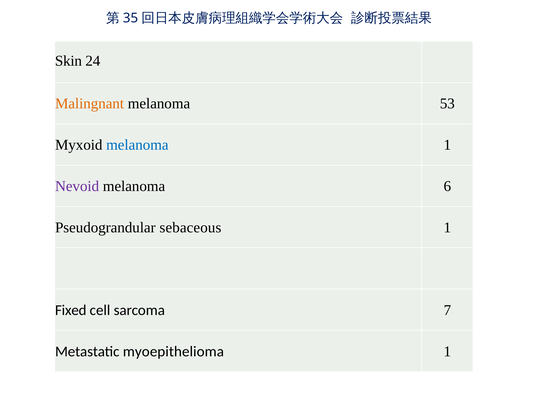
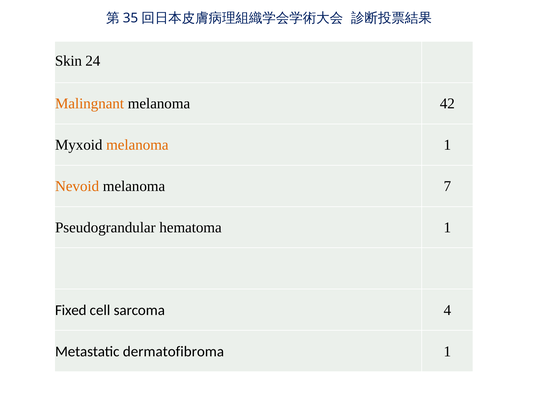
53: 53 -> 42
melanoma at (137, 145) colour: blue -> orange
Nevoid colour: purple -> orange
6: 6 -> 7
sebaceous: sebaceous -> hematoma
7: 7 -> 4
myoepithelioma: myoepithelioma -> dermatofibroma
